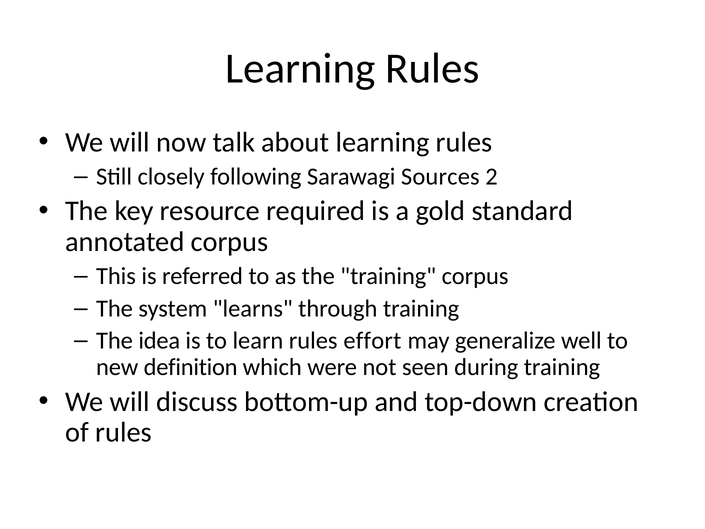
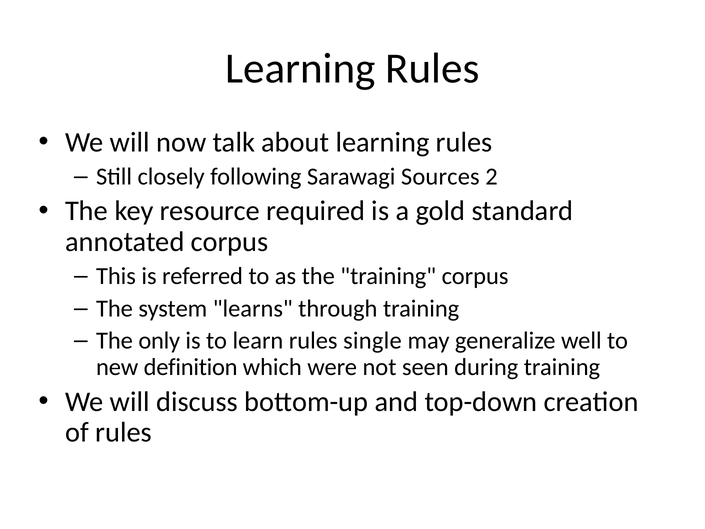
idea: idea -> only
effort: effort -> single
